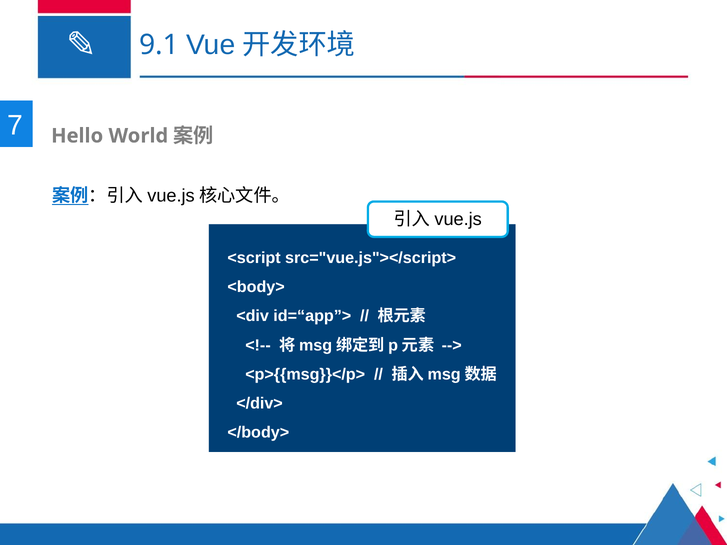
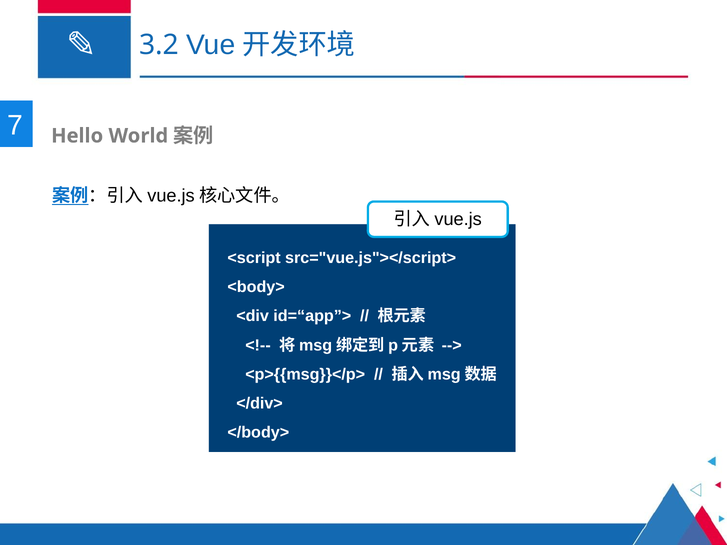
9.1: 9.1 -> 3.2
